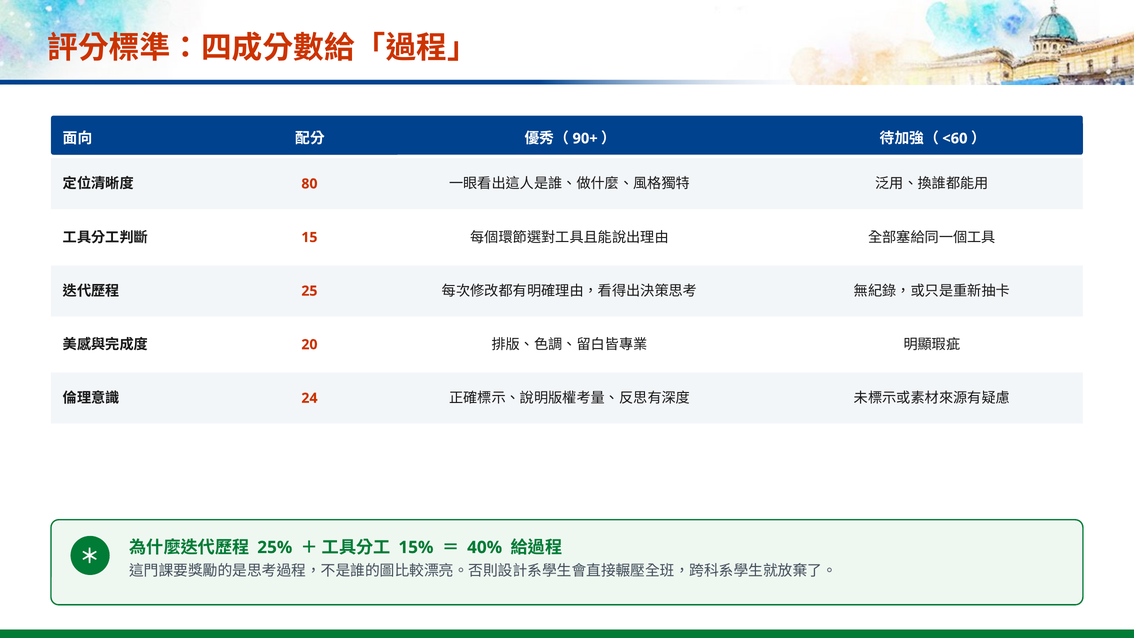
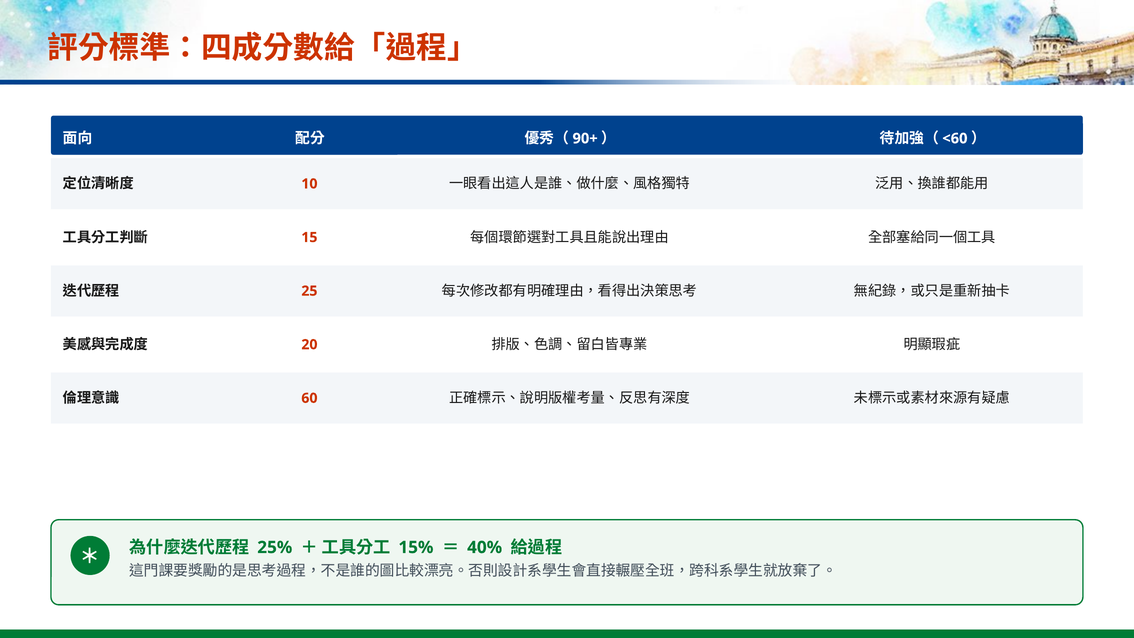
80: 80 -> 10
24: 24 -> 60
